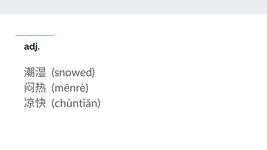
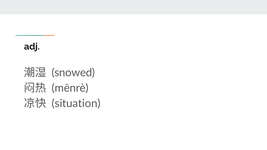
chūntiān: chūntiān -> situation
